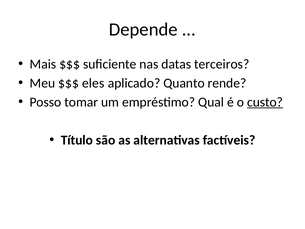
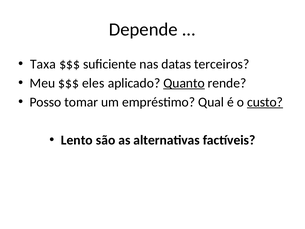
Mais: Mais -> Taxa
Quanto underline: none -> present
Título: Título -> Lento
